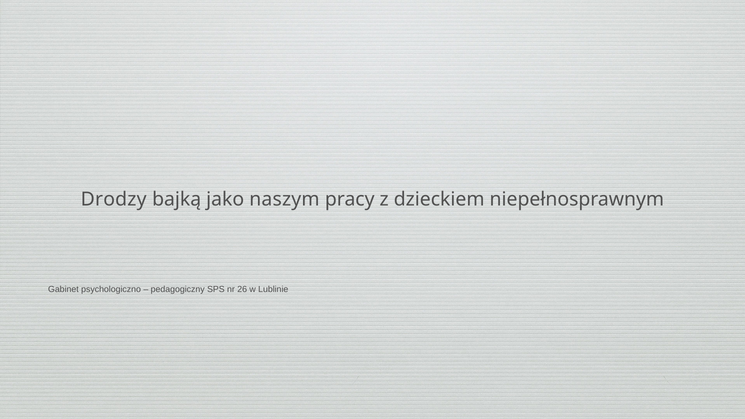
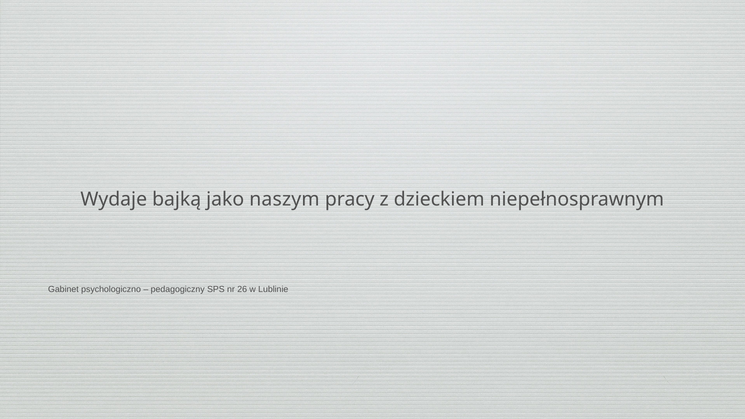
Drodzy: Drodzy -> Wydaje
